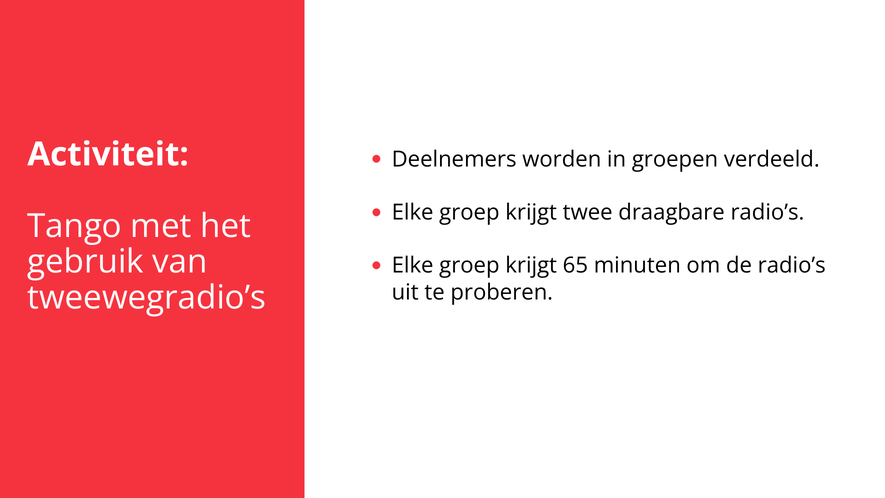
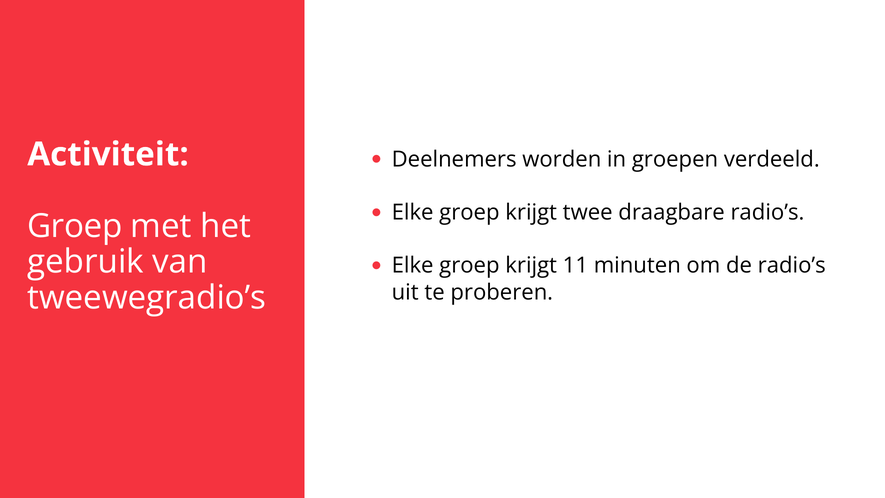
Tango at (75, 226): Tango -> Groep
65: 65 -> 11
